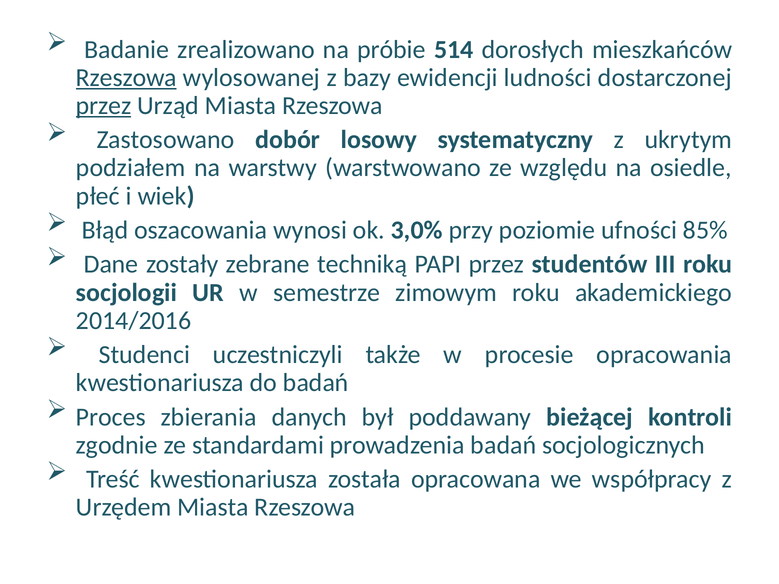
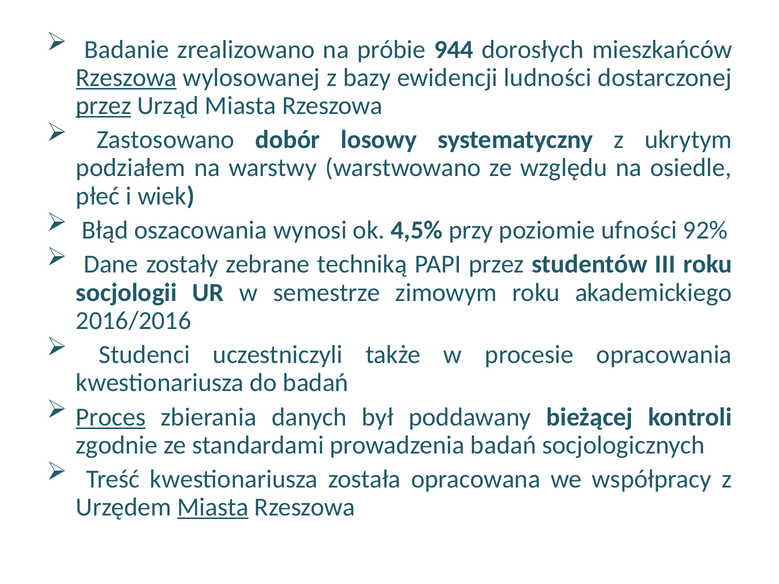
514: 514 -> 944
3,0%: 3,0% -> 4,5%
85%: 85% -> 92%
2014/2016: 2014/2016 -> 2016/2016
Proces underline: none -> present
Miasta at (213, 507) underline: none -> present
